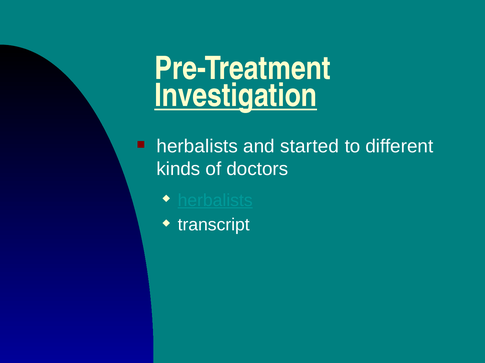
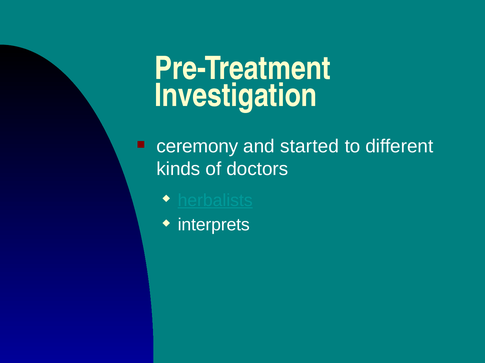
Investigation underline: present -> none
herbalists at (197, 147): herbalists -> ceremony
transcript: transcript -> interprets
